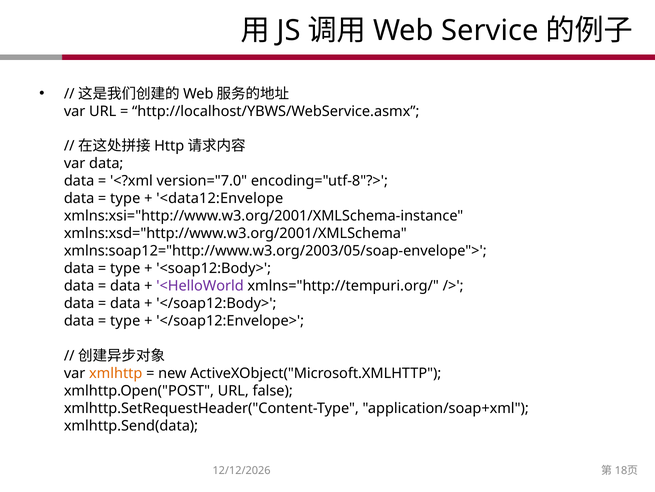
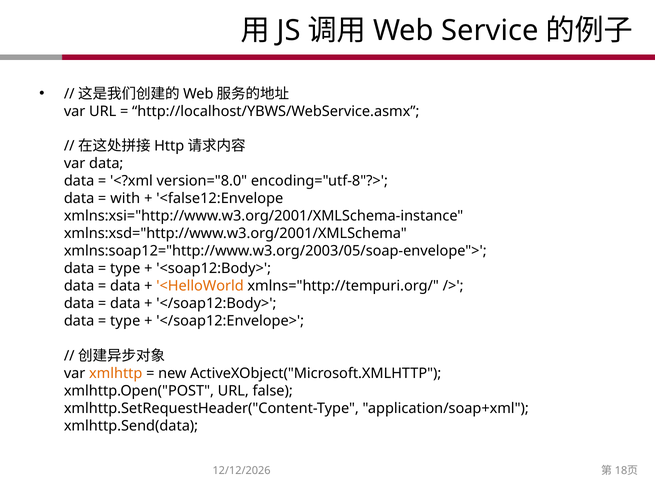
version="7.0: version="7.0 -> version="8.0
type at (125, 198): type -> with
<data12:Envelope: <data12:Envelope -> <false12:Envelope
<HelloWorld colour: purple -> orange
